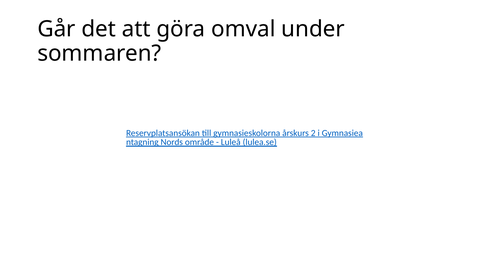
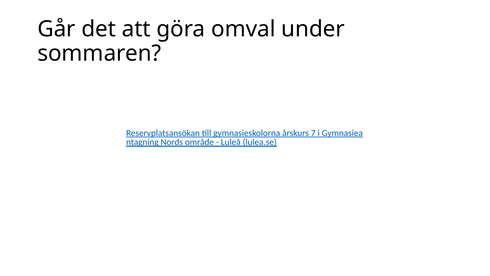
2: 2 -> 7
